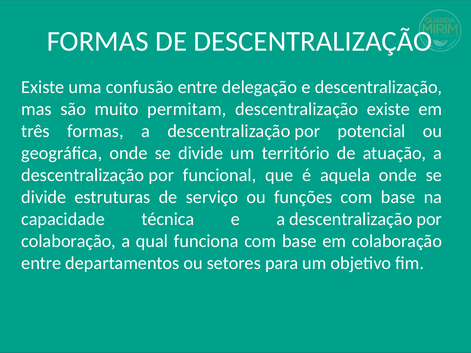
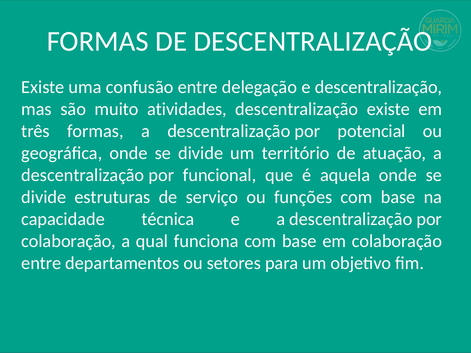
permitam: permitam -> atividades
